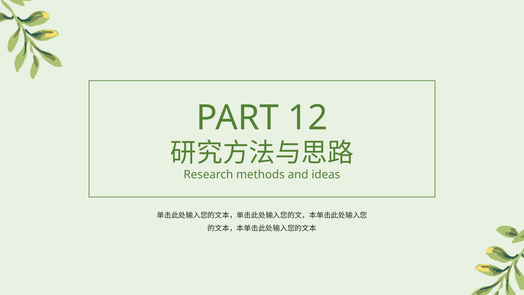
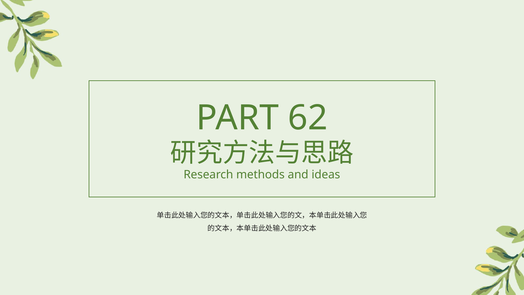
12: 12 -> 62
